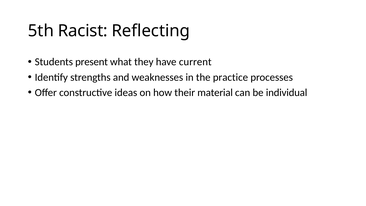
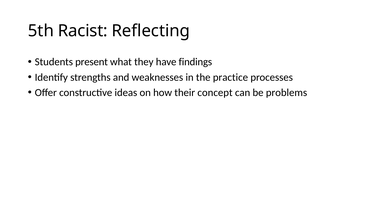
current: current -> findings
material: material -> concept
individual: individual -> problems
